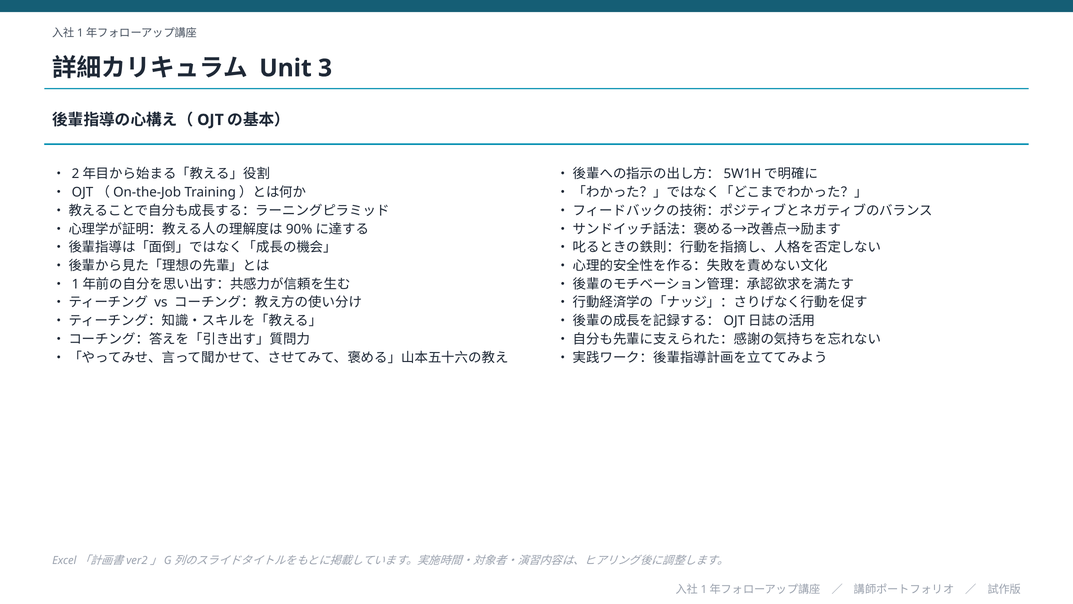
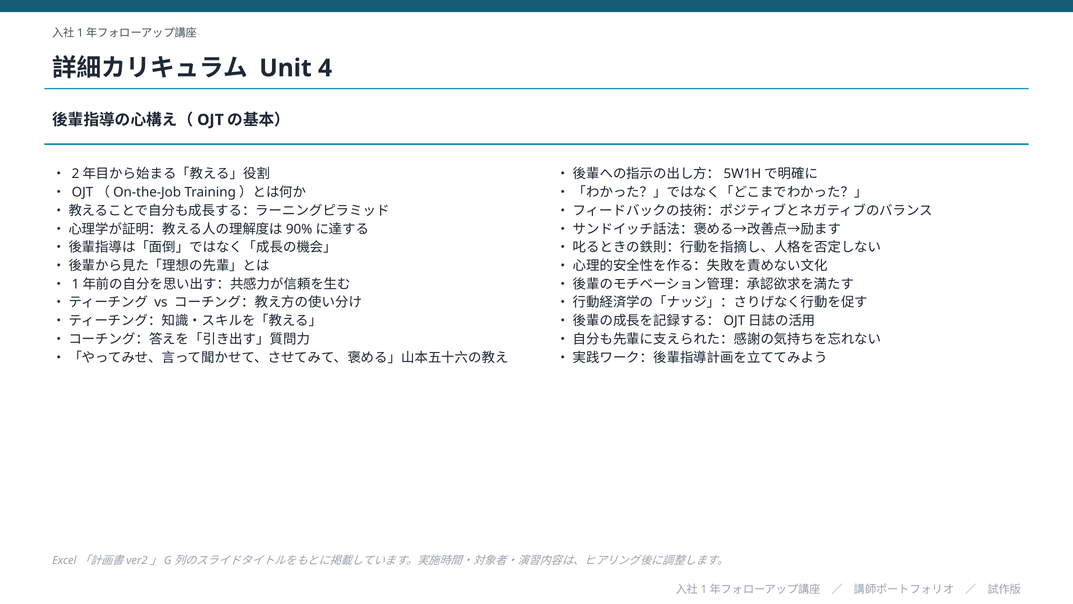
3: 3 -> 4
